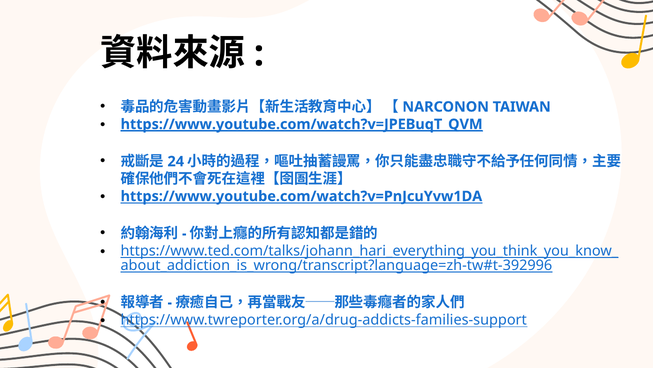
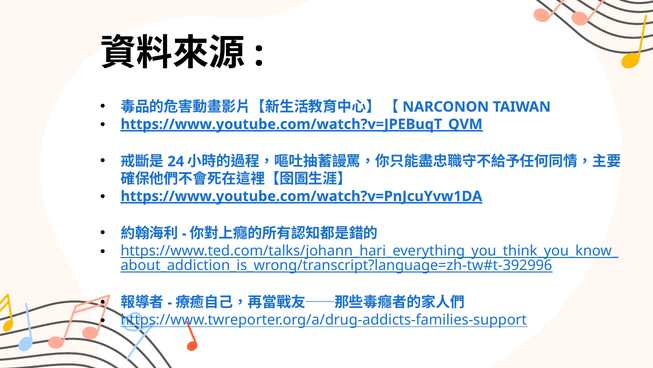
https://www.youtube.com/watch?v=PnJcuYvw1DA underline: none -> present
